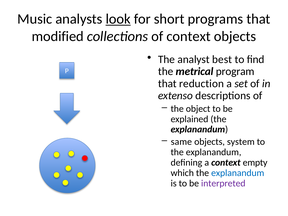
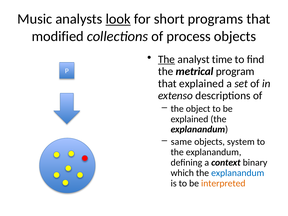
of context: context -> process
The at (167, 59) underline: none -> present
best: best -> time
that reduction: reduction -> explained
empty: empty -> binary
interpreted colour: purple -> orange
